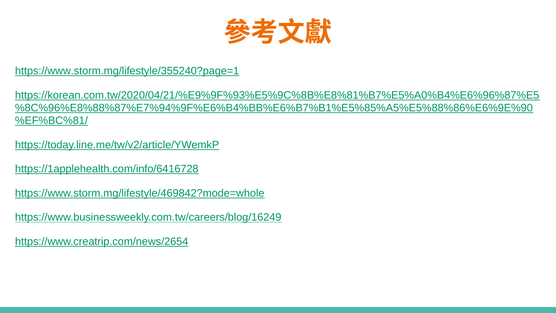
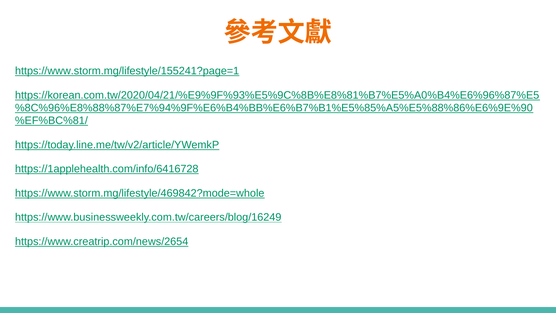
https://www.storm.mg/lifestyle/355240?page=1: https://www.storm.mg/lifestyle/355240?page=1 -> https://www.storm.mg/lifestyle/155241?page=1
